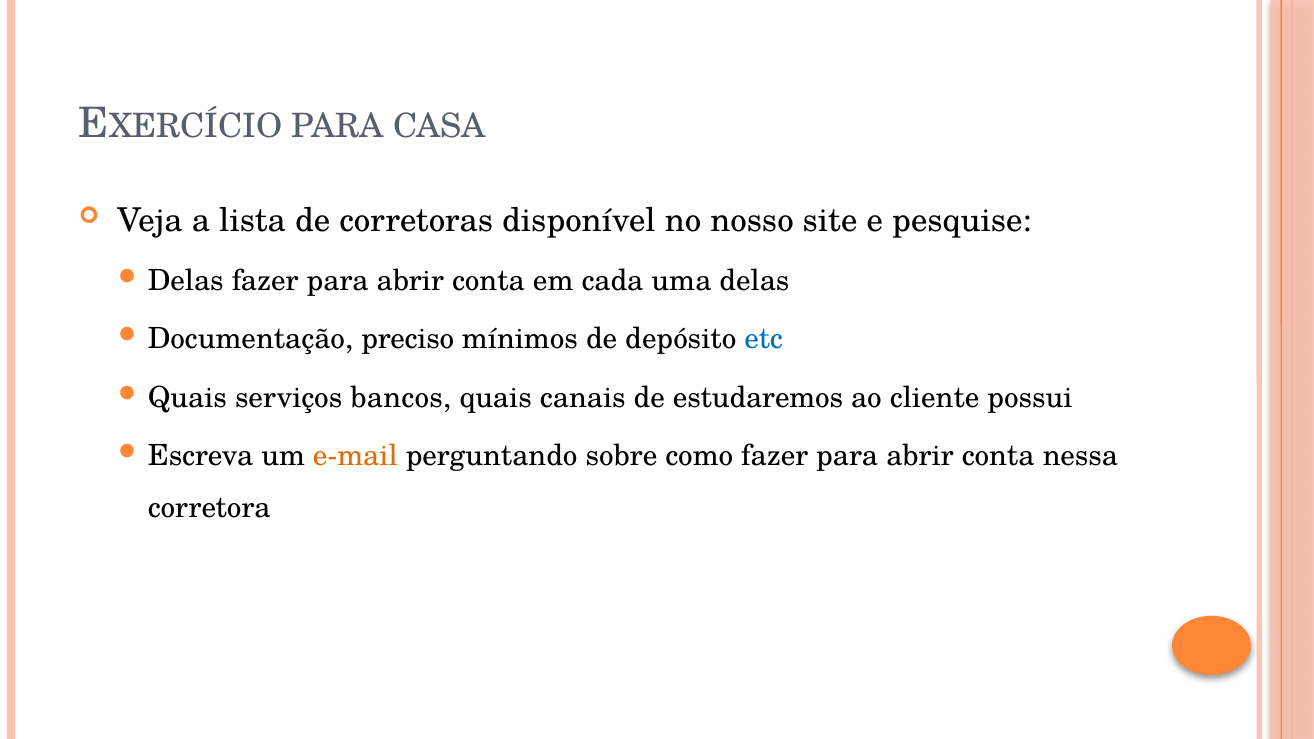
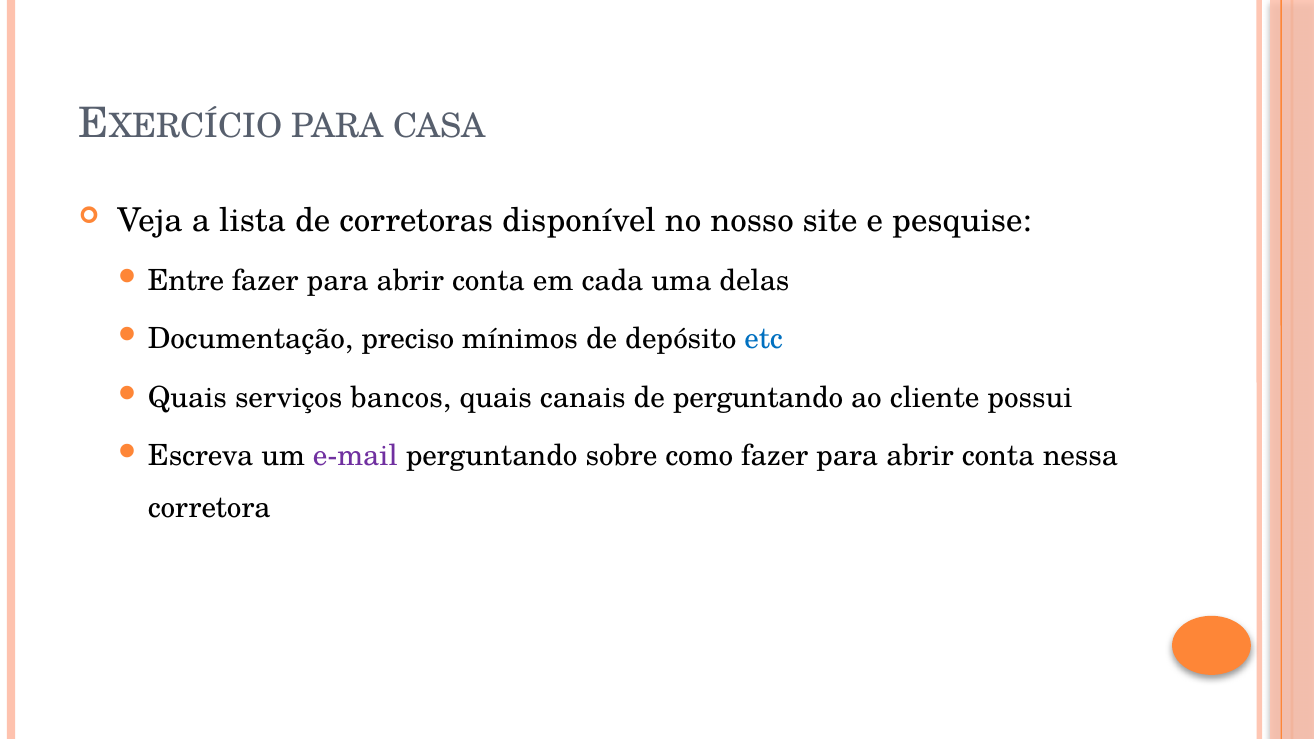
Delas at (186, 281): Delas -> Entre
de estudaremos: estudaremos -> perguntando
e-mail colour: orange -> purple
